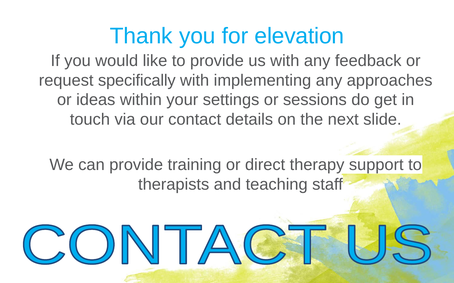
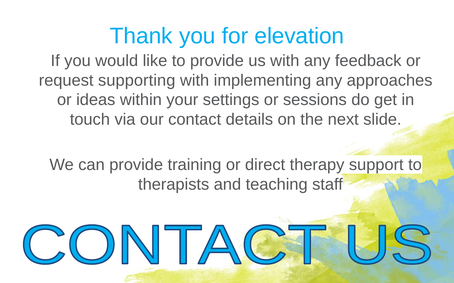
specifically: specifically -> supporting
